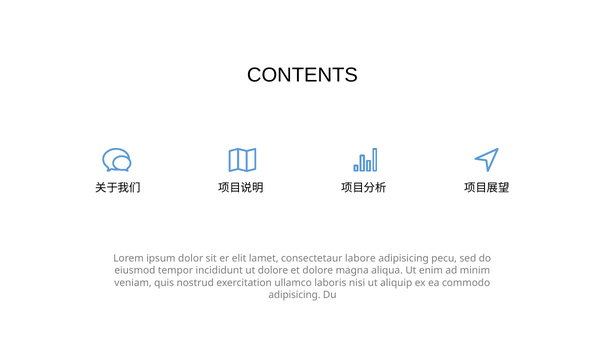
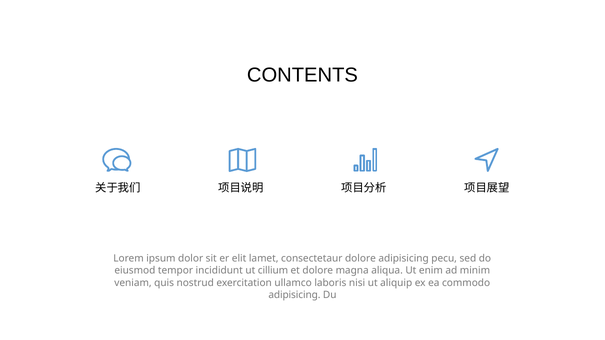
consectetaur labore: labore -> dolore
ut dolore: dolore -> cillium
